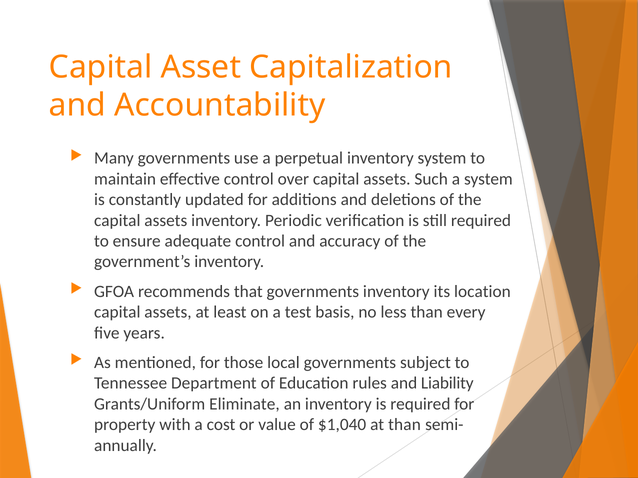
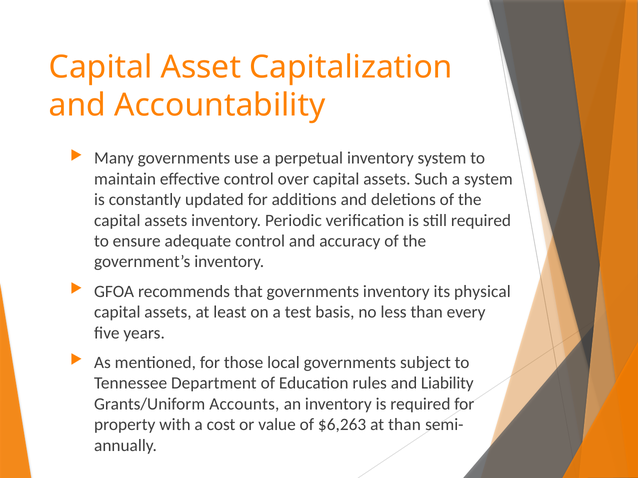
location: location -> physical
Eliminate: Eliminate -> Accounts
$1,040: $1,040 -> $6,263
